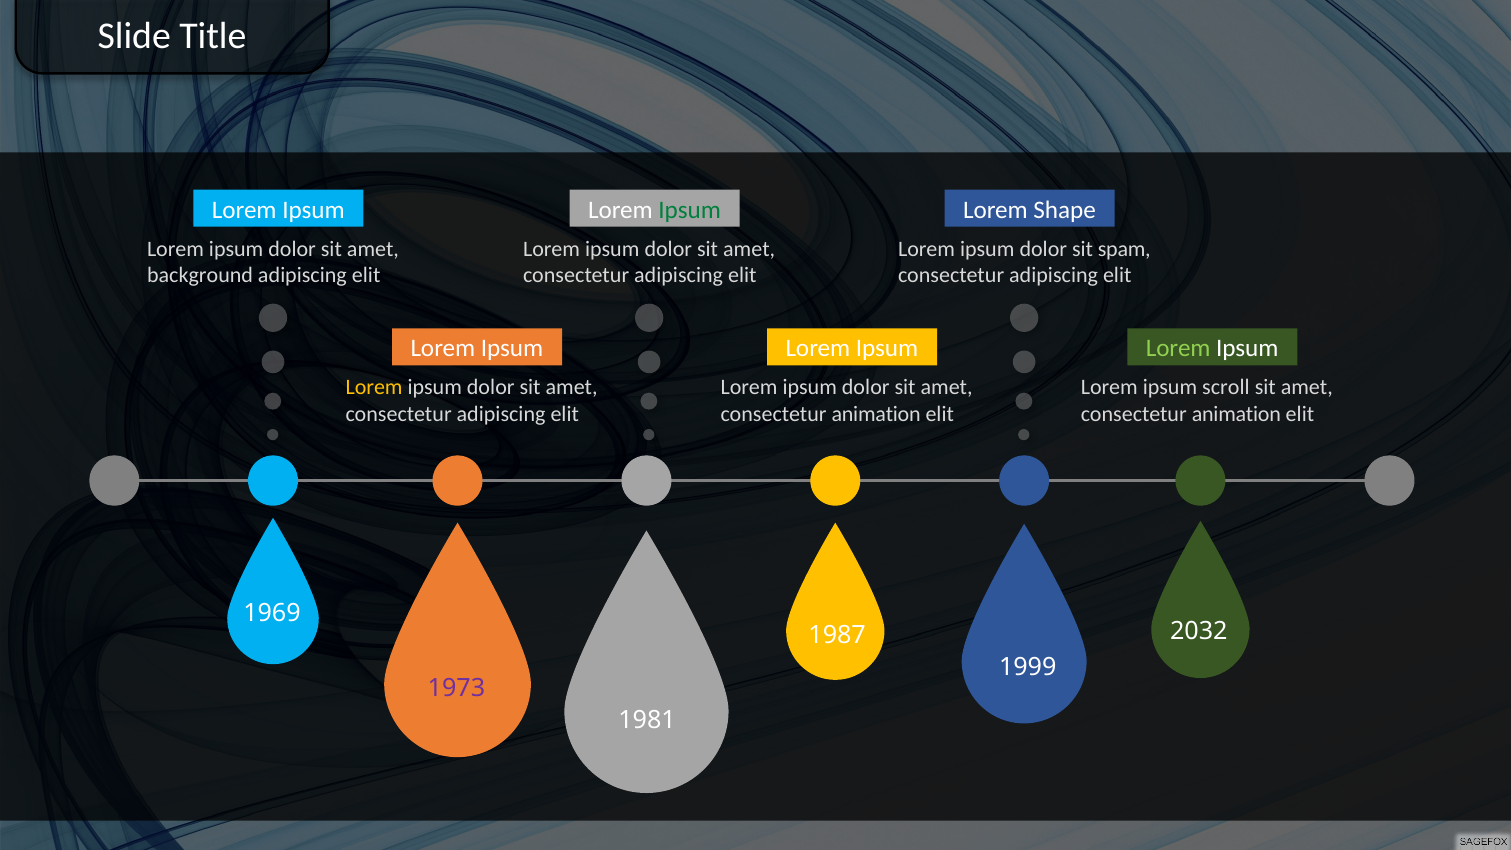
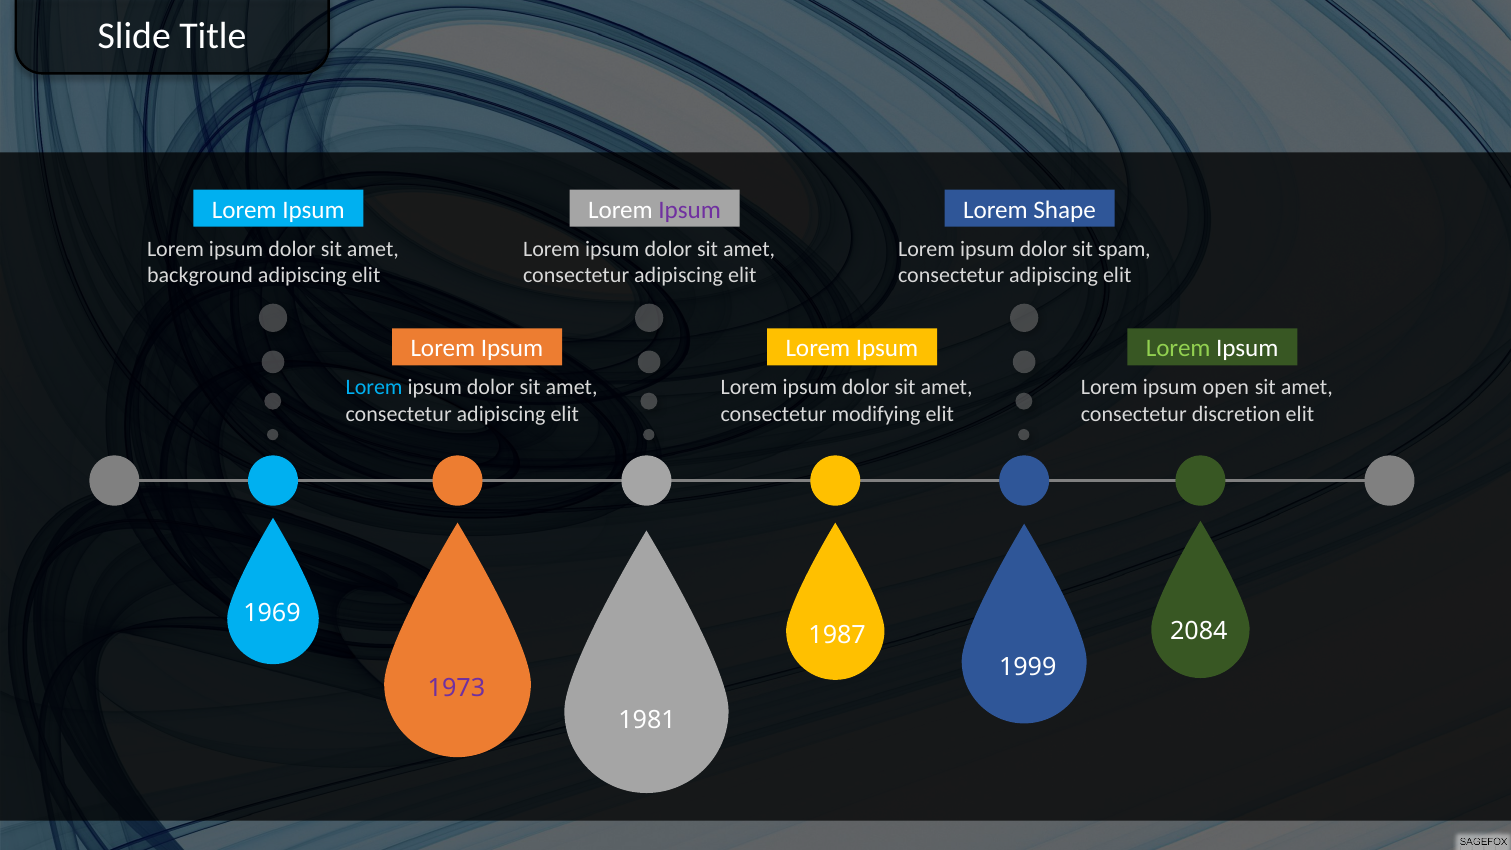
Ipsum at (690, 210) colour: green -> purple
Lorem at (374, 388) colour: yellow -> light blue
scroll: scroll -> open
animation at (876, 414): animation -> modifying
animation at (1236, 414): animation -> discretion
2032: 2032 -> 2084
